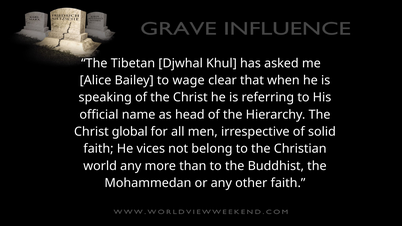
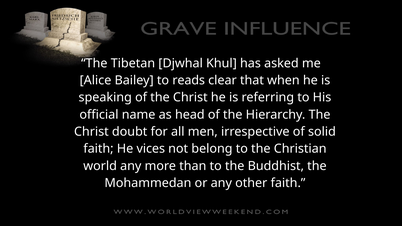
wage: wage -> reads
global: global -> doubt
